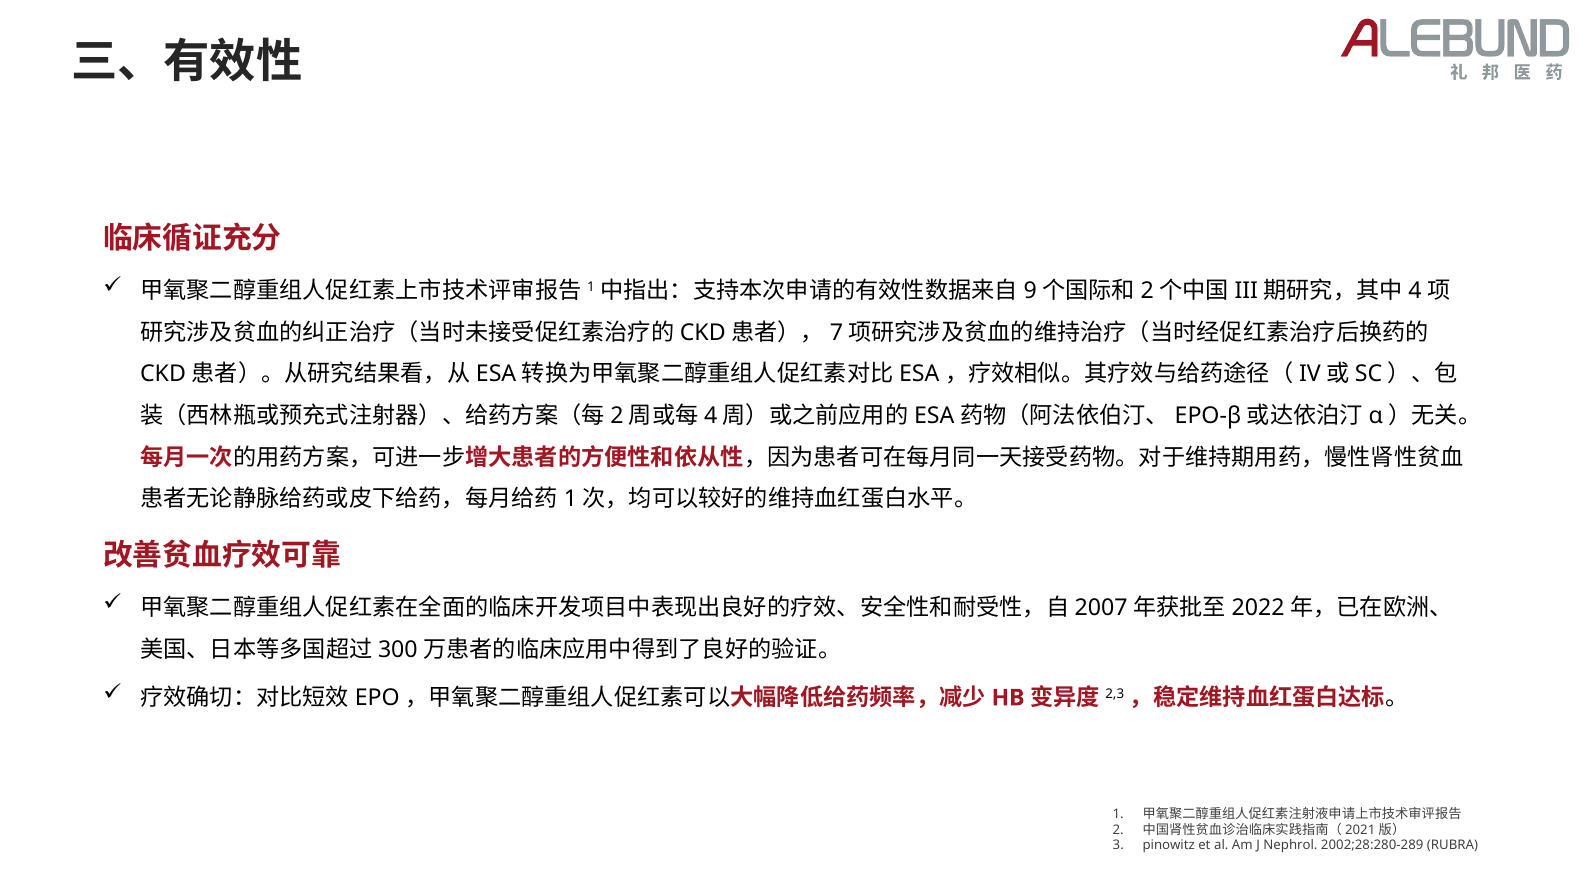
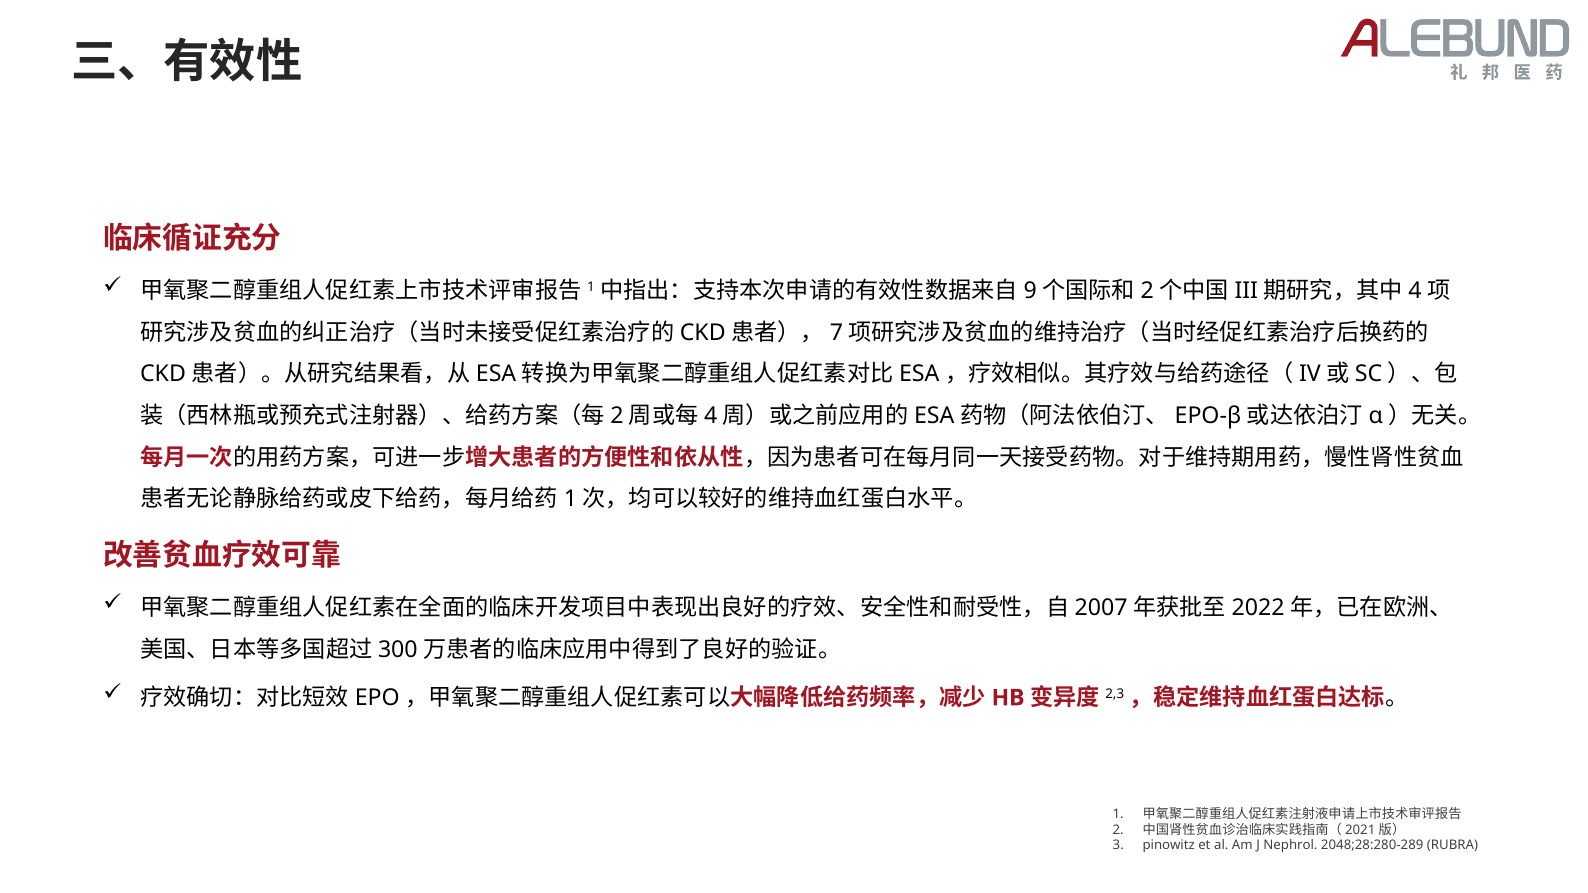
2002;28:280-289: 2002;28:280-289 -> 2048;28:280-289
